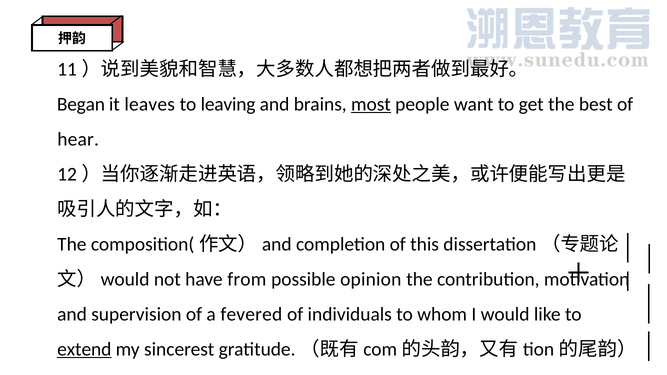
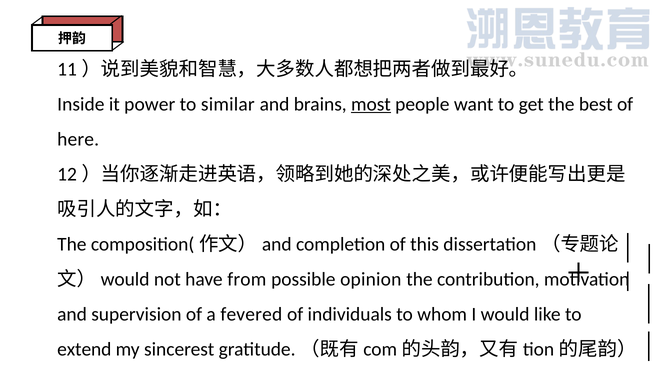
Began: Began -> Inside
leaves: leaves -> power
leaving: leaving -> similar
hear: hear -> here
extend underline: present -> none
